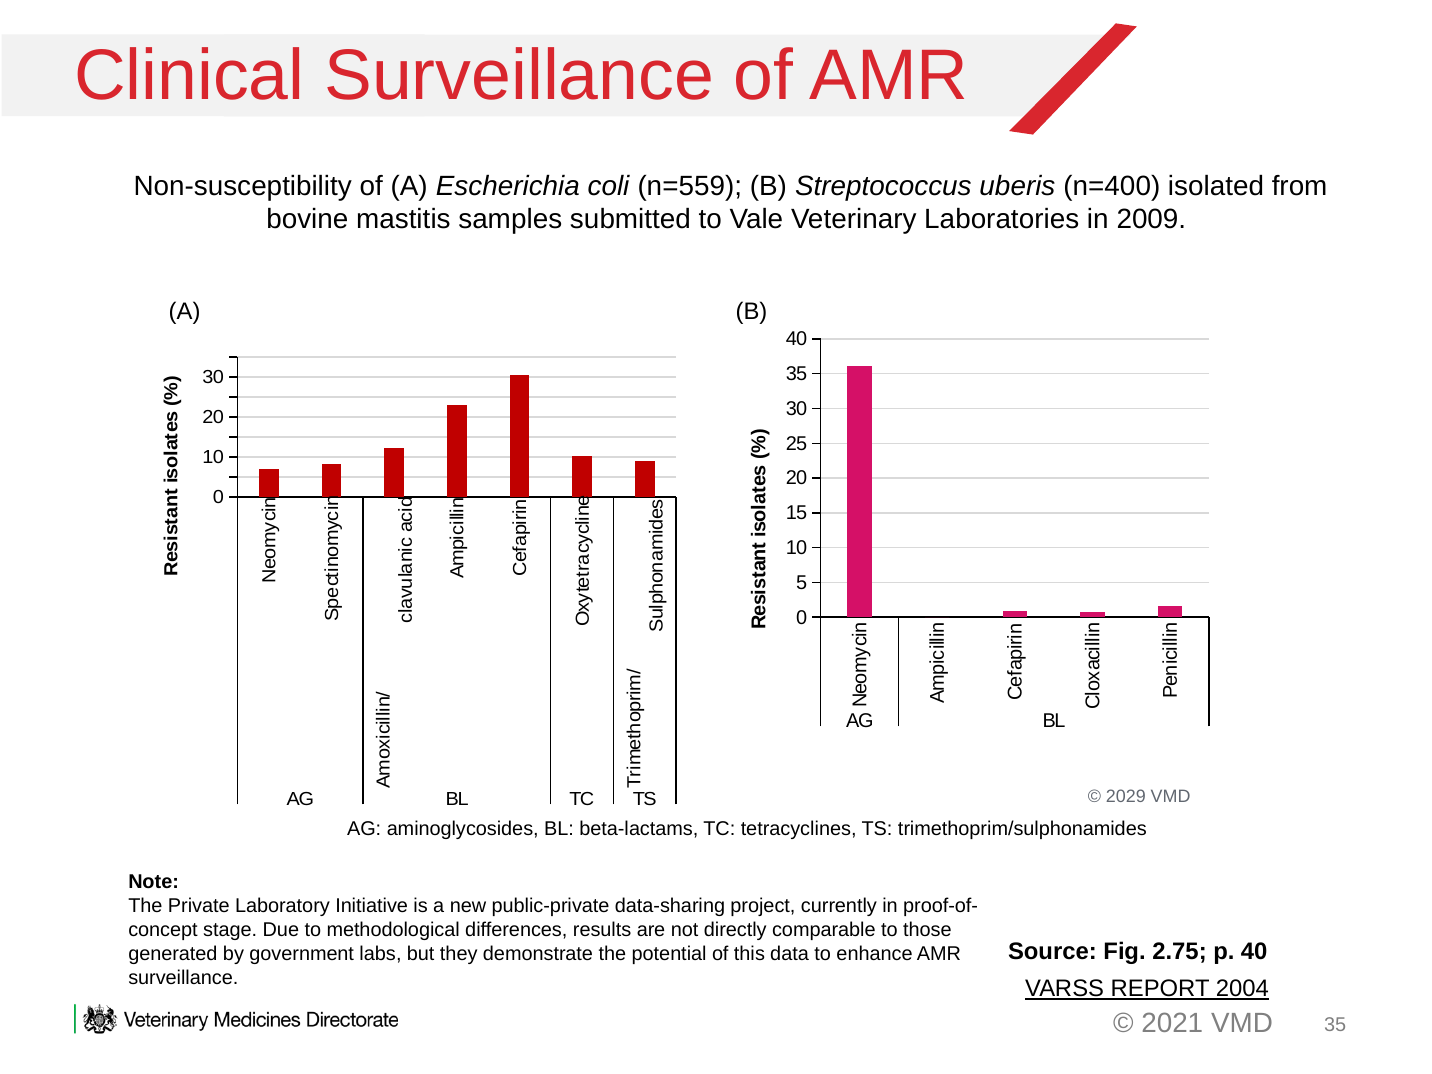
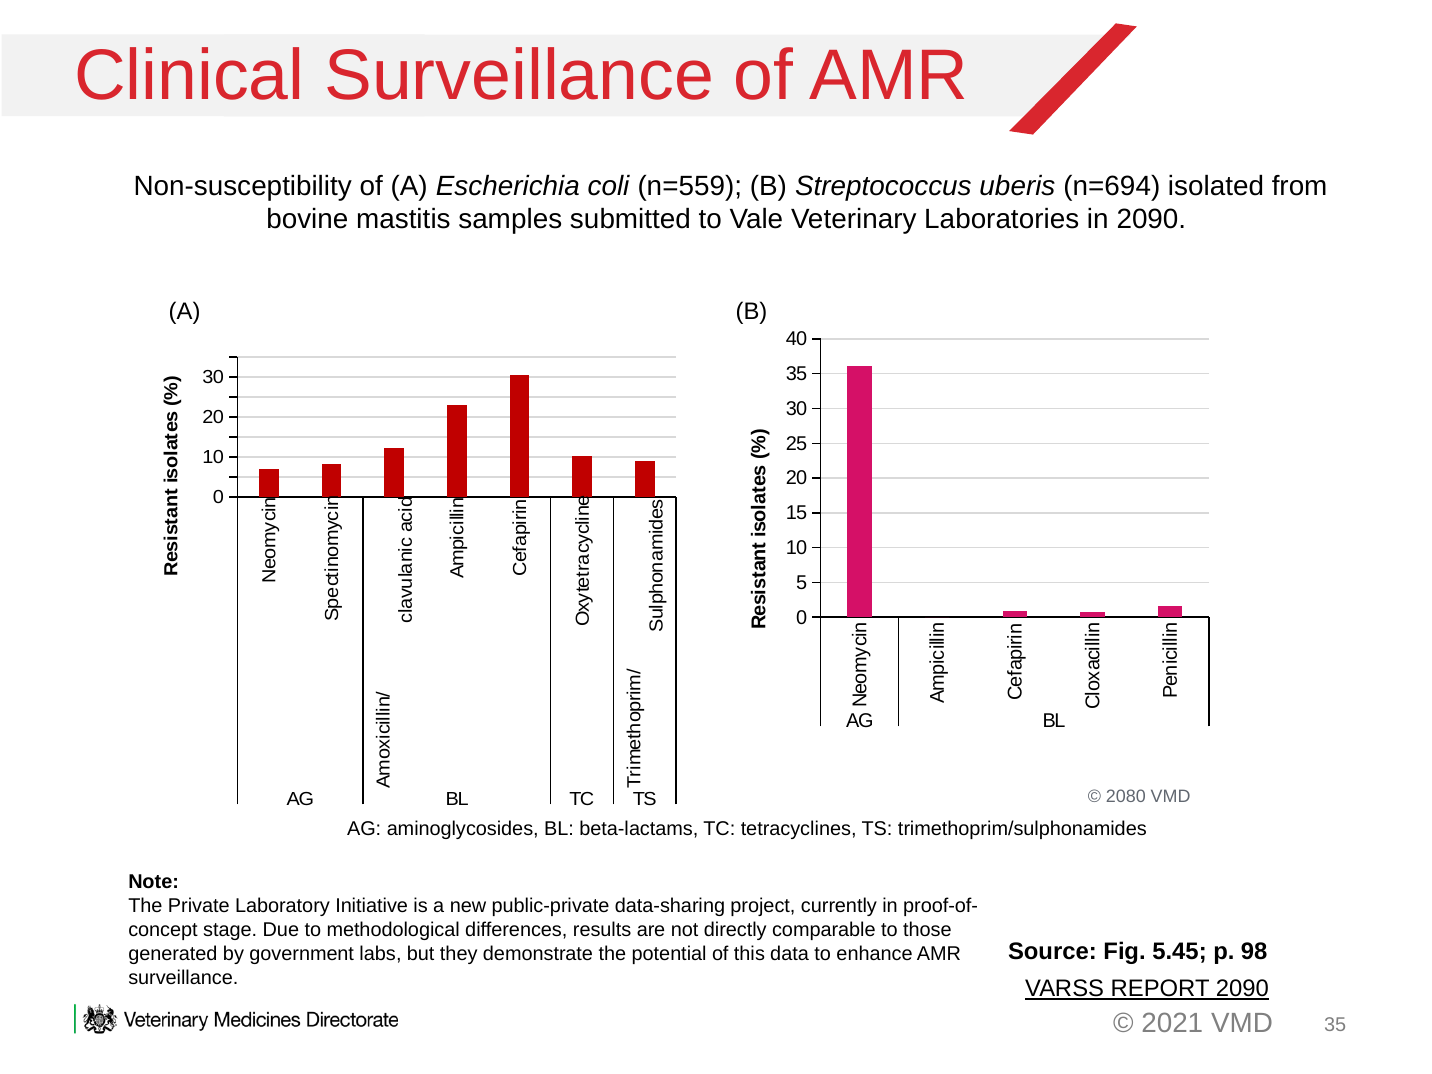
n=400: n=400 -> n=694
in 2009: 2009 -> 2090
2029: 2029 -> 2080
2.75: 2.75 -> 5.45
p 40: 40 -> 98
REPORT 2004: 2004 -> 2090
